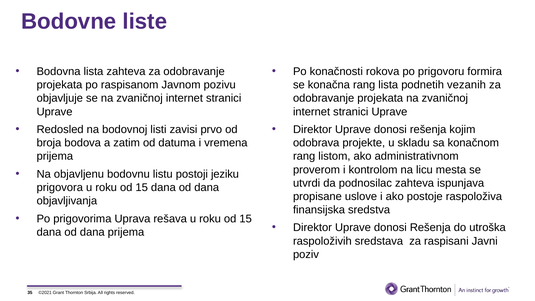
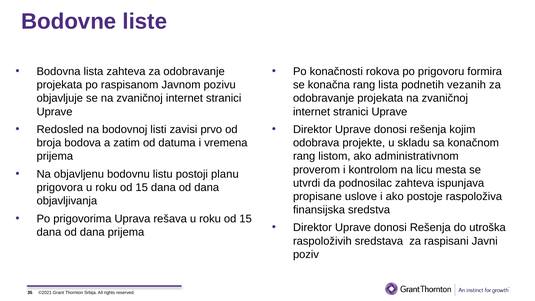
jeziku: jeziku -> planu
